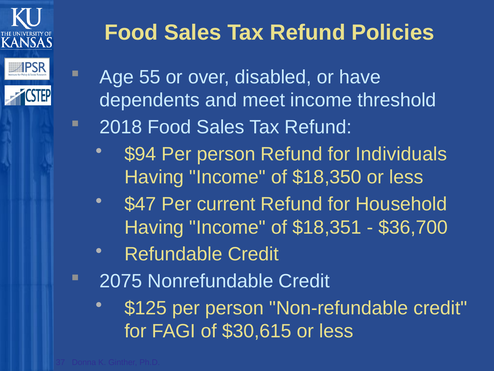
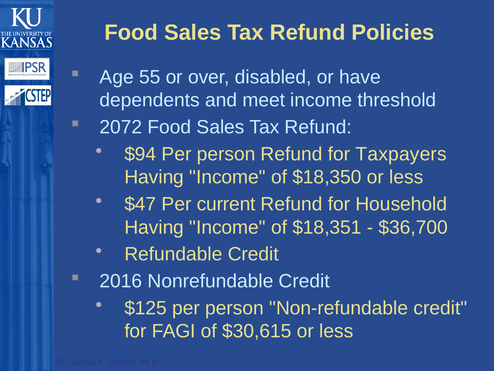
2018: 2018 -> 2072
Individuals: Individuals -> Taxpayers
2075: 2075 -> 2016
